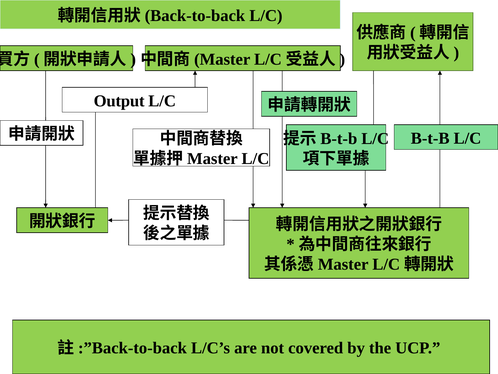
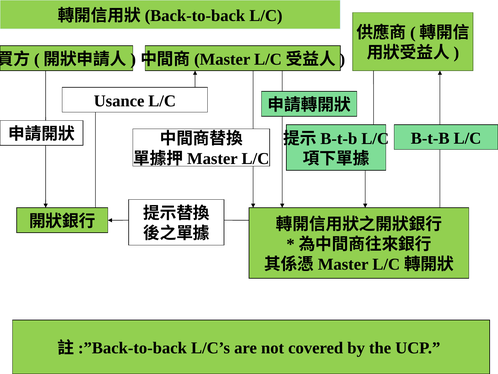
Output: Output -> Usance
